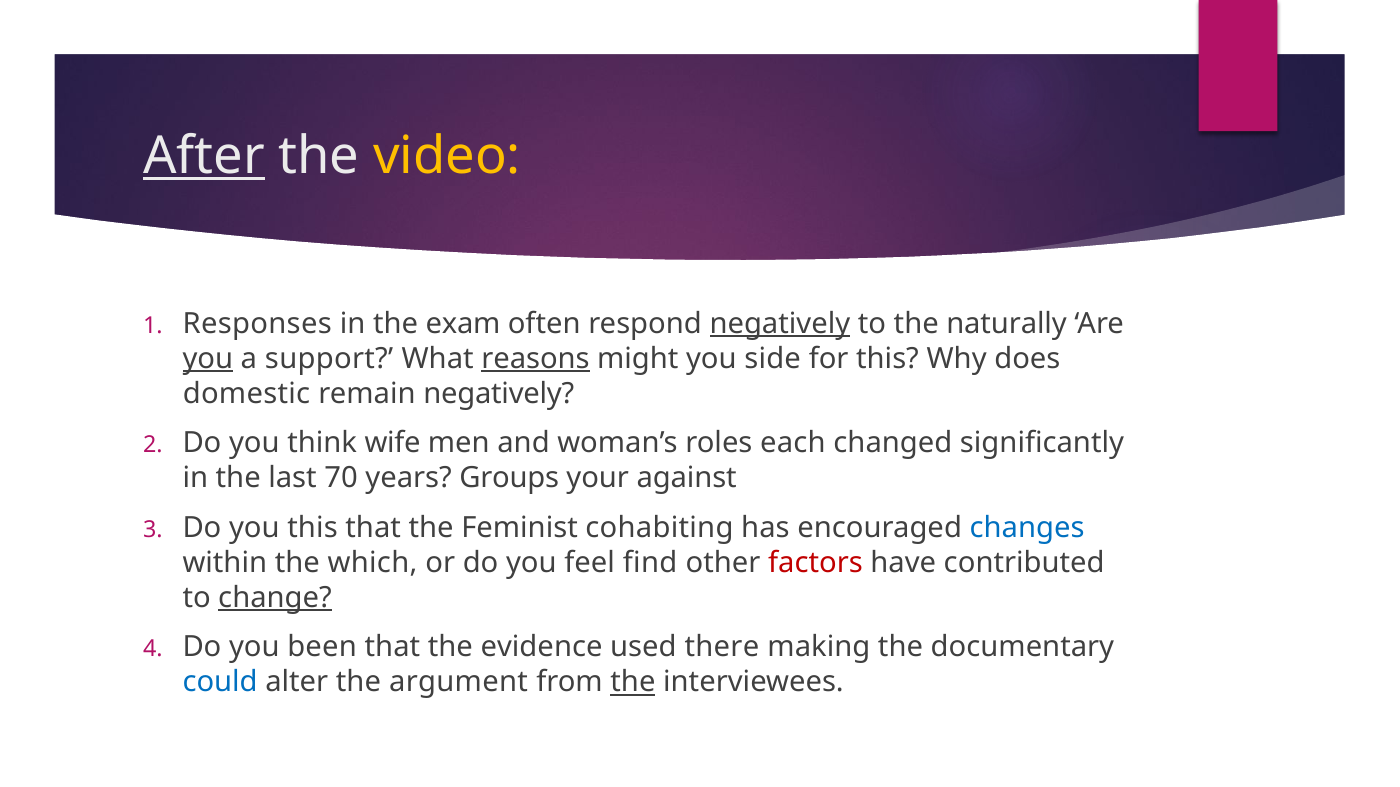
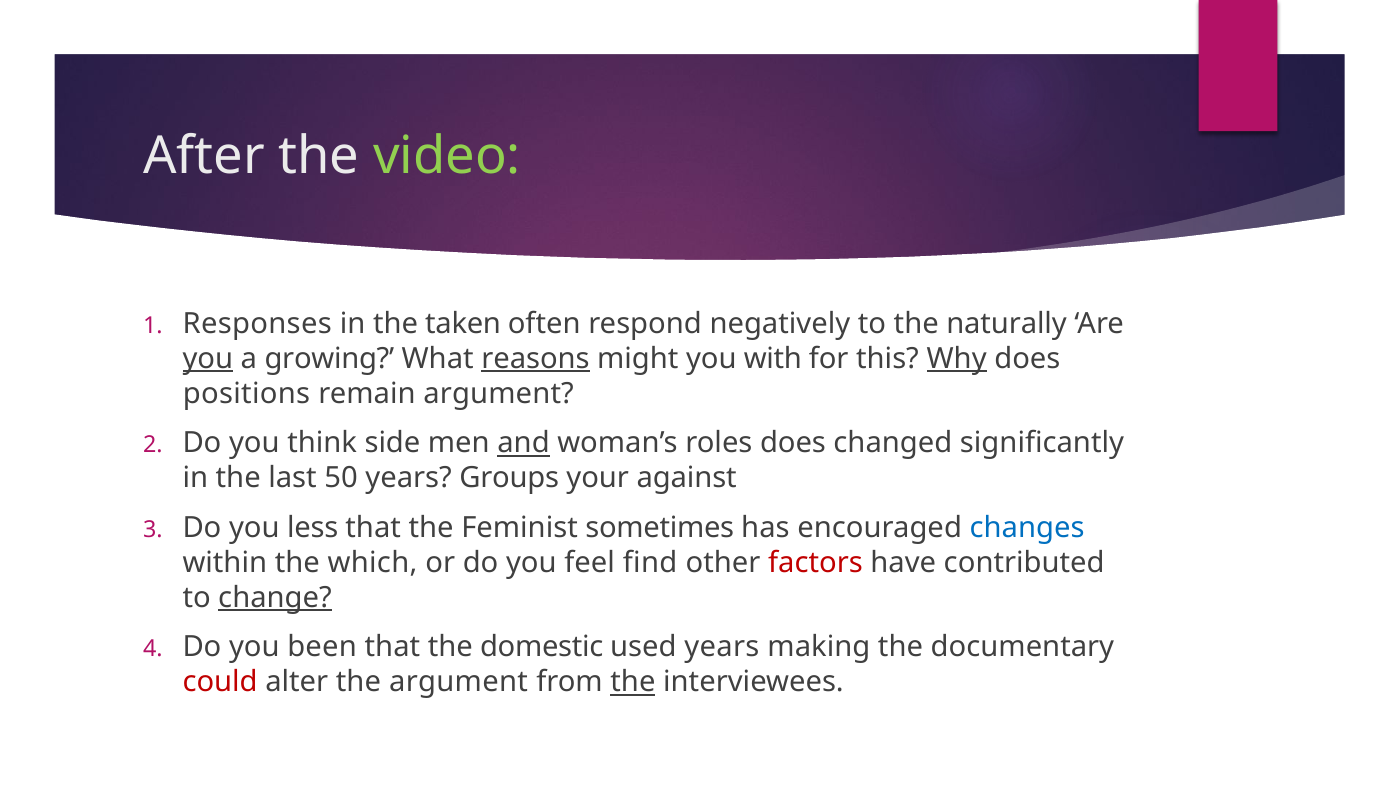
After underline: present -> none
video colour: yellow -> light green
exam: exam -> taken
negatively at (780, 324) underline: present -> none
support: support -> growing
side: side -> with
Why underline: none -> present
domestic: domestic -> positions
remain negatively: negatively -> argument
wife: wife -> side
and underline: none -> present
roles each: each -> does
70: 70 -> 50
you this: this -> less
cohabiting: cohabiting -> sometimes
evidence: evidence -> domestic
used there: there -> years
could colour: blue -> red
